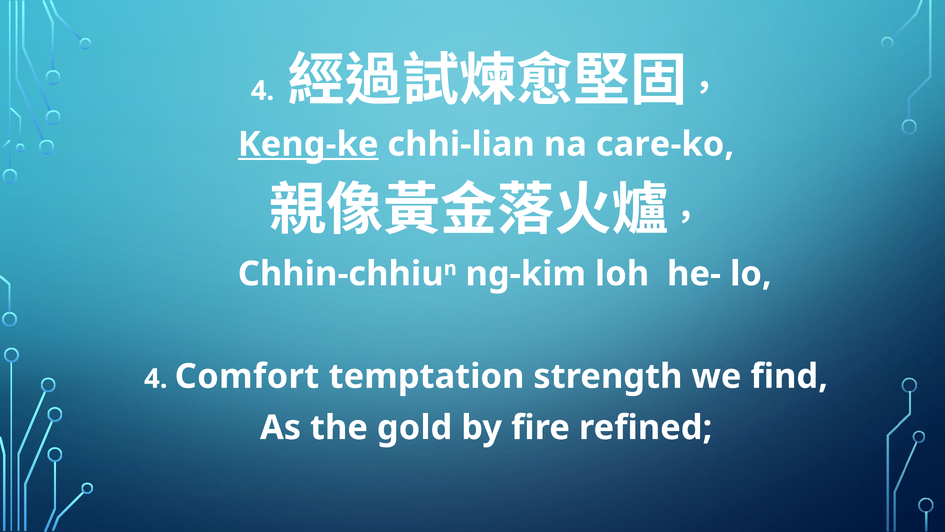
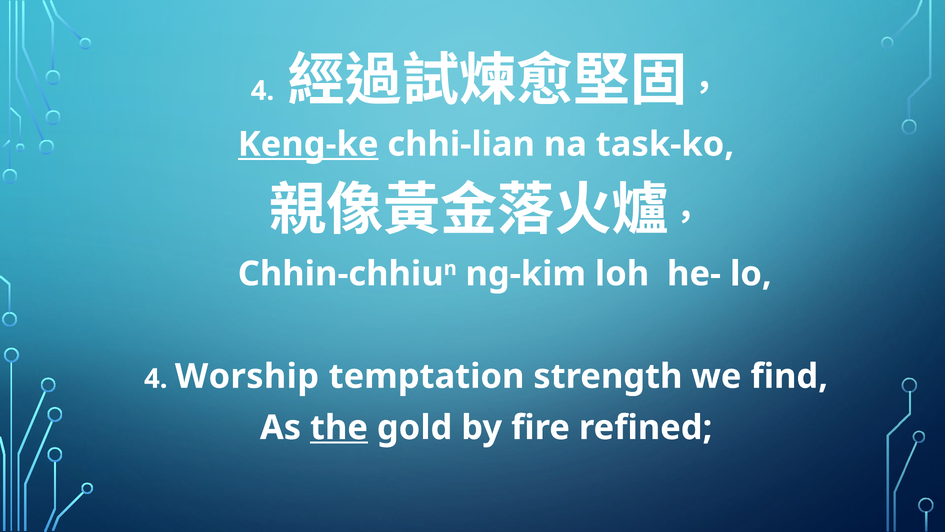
care-ko: care-ko -> task-ko
Comfort: Comfort -> Worship
the underline: none -> present
